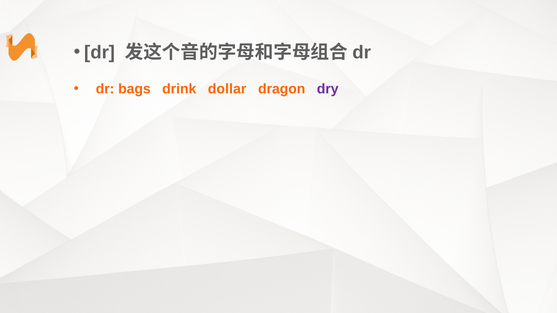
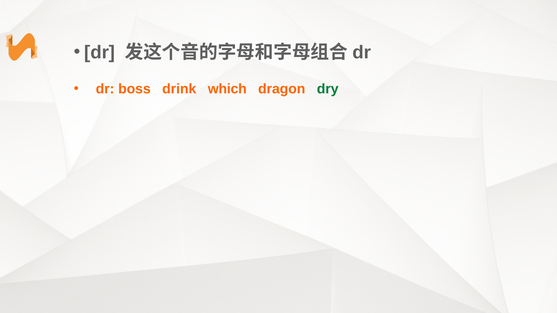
bags: bags -> boss
dollar: dollar -> which
dry colour: purple -> green
